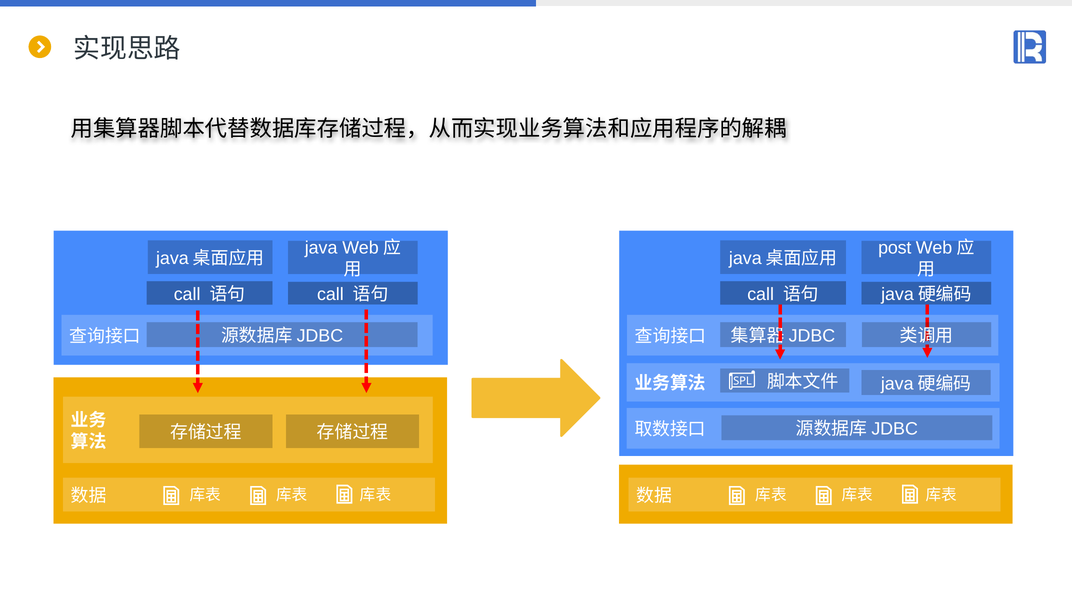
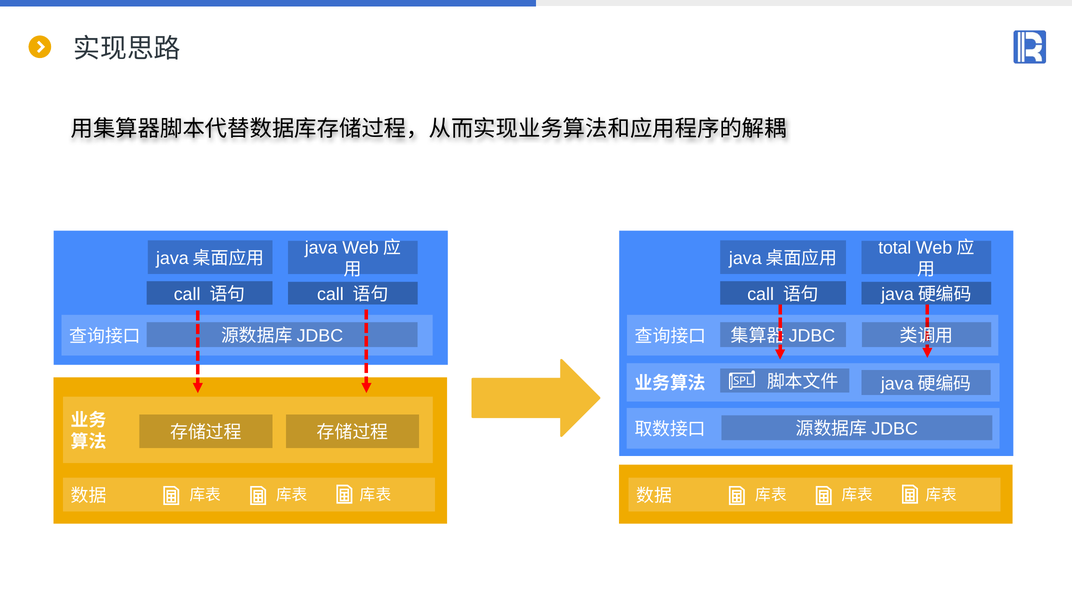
post: post -> total
